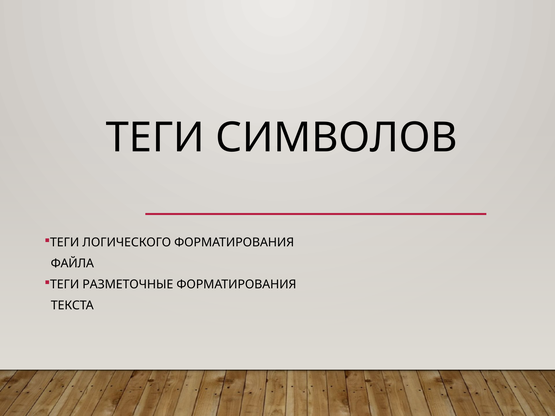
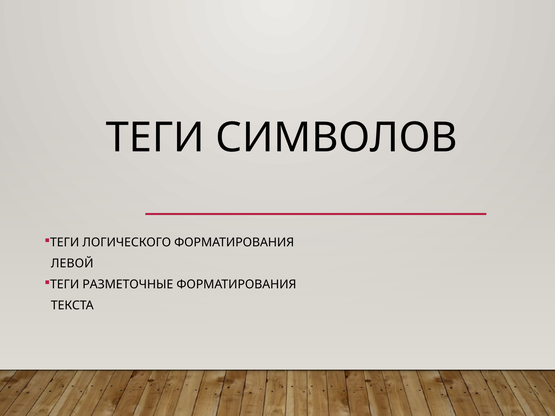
ФАЙЛА: ФАЙЛА -> ЛЕВОЙ
